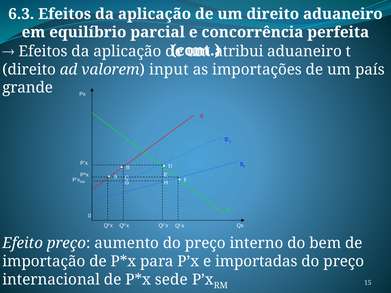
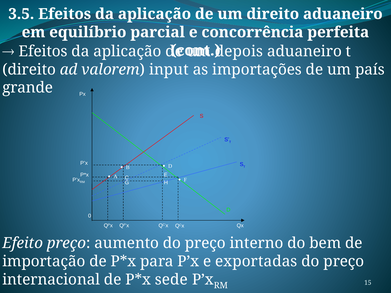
6.3: 6.3 -> 3.5
atribui: atribui -> depois
importadas: importadas -> exportadas
